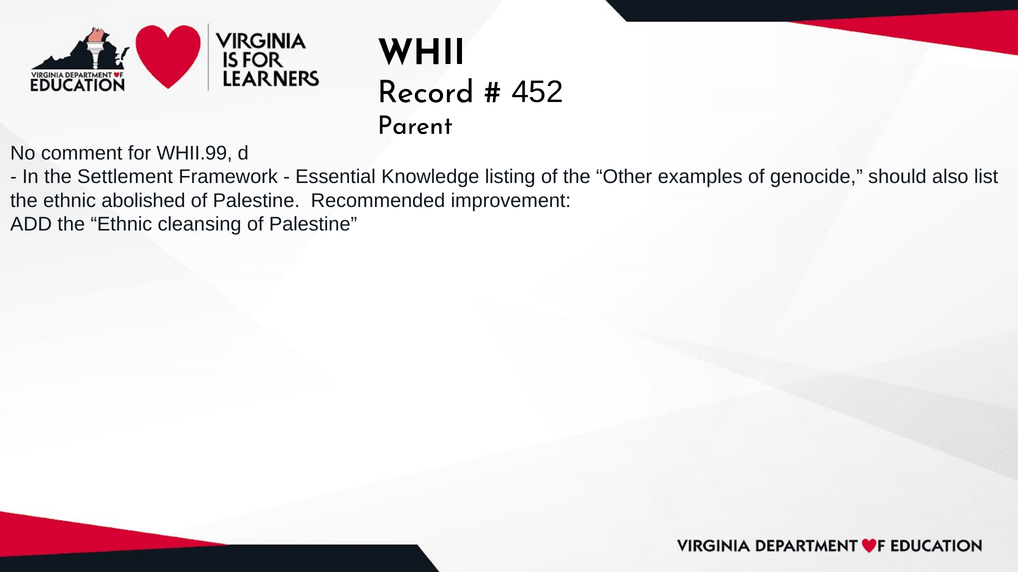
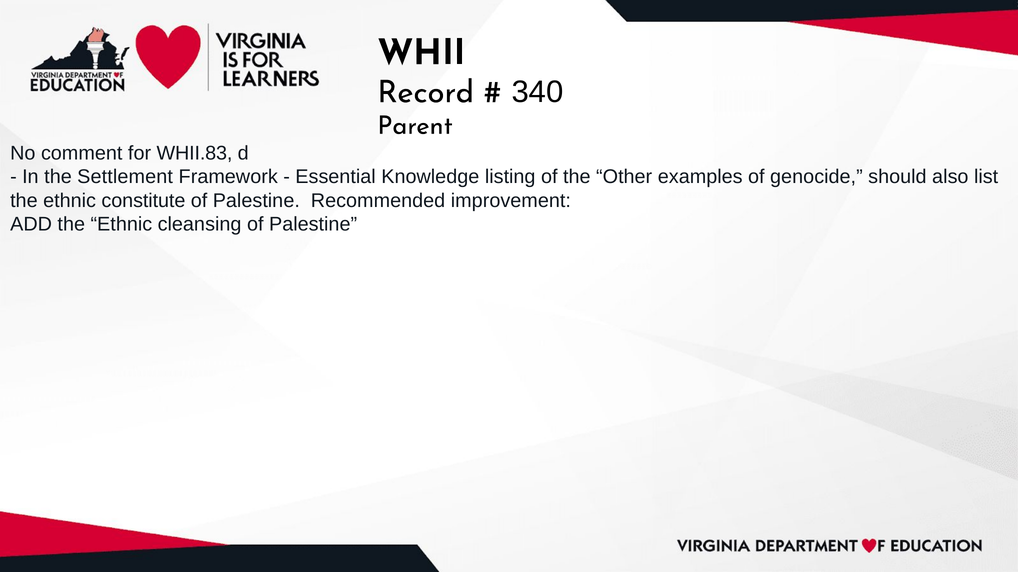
452: 452 -> 340
WHII.99: WHII.99 -> WHII.83
abolished: abolished -> constitute
